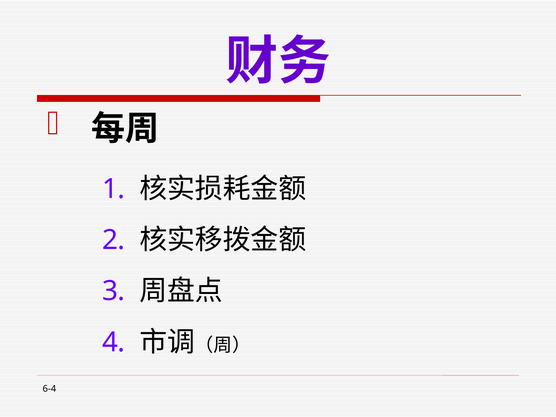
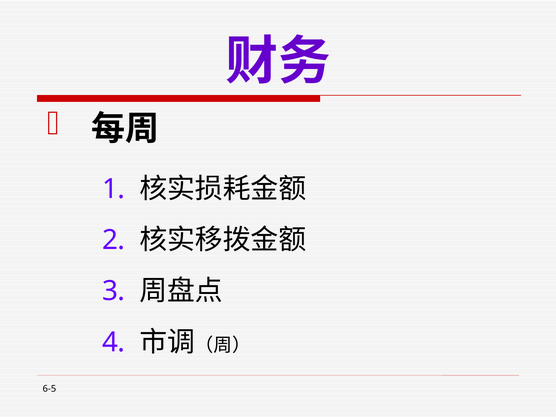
6-4: 6-4 -> 6-5
